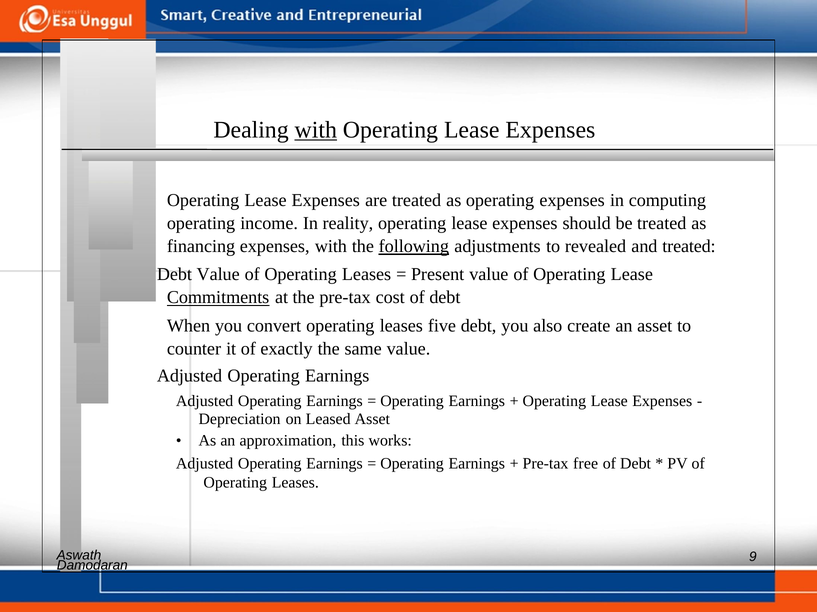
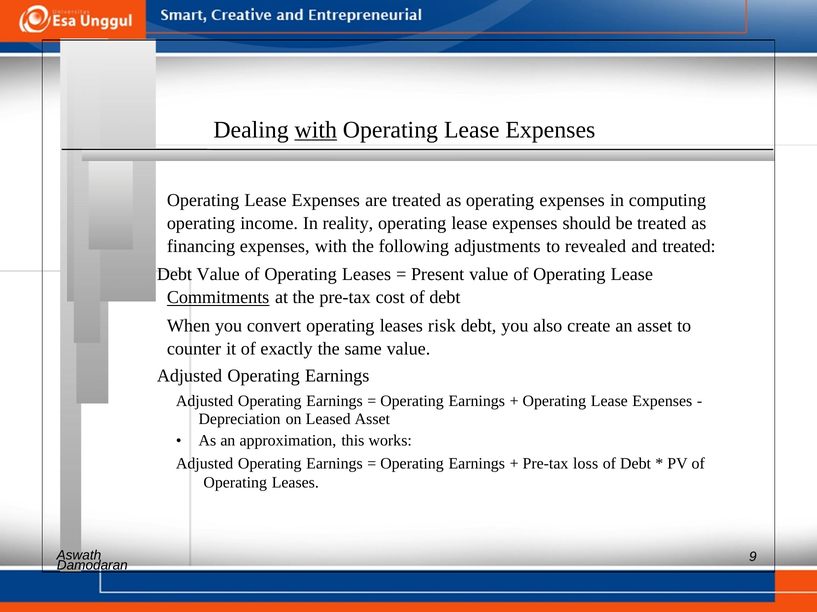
following underline: present -> none
five: five -> risk
free: free -> loss
